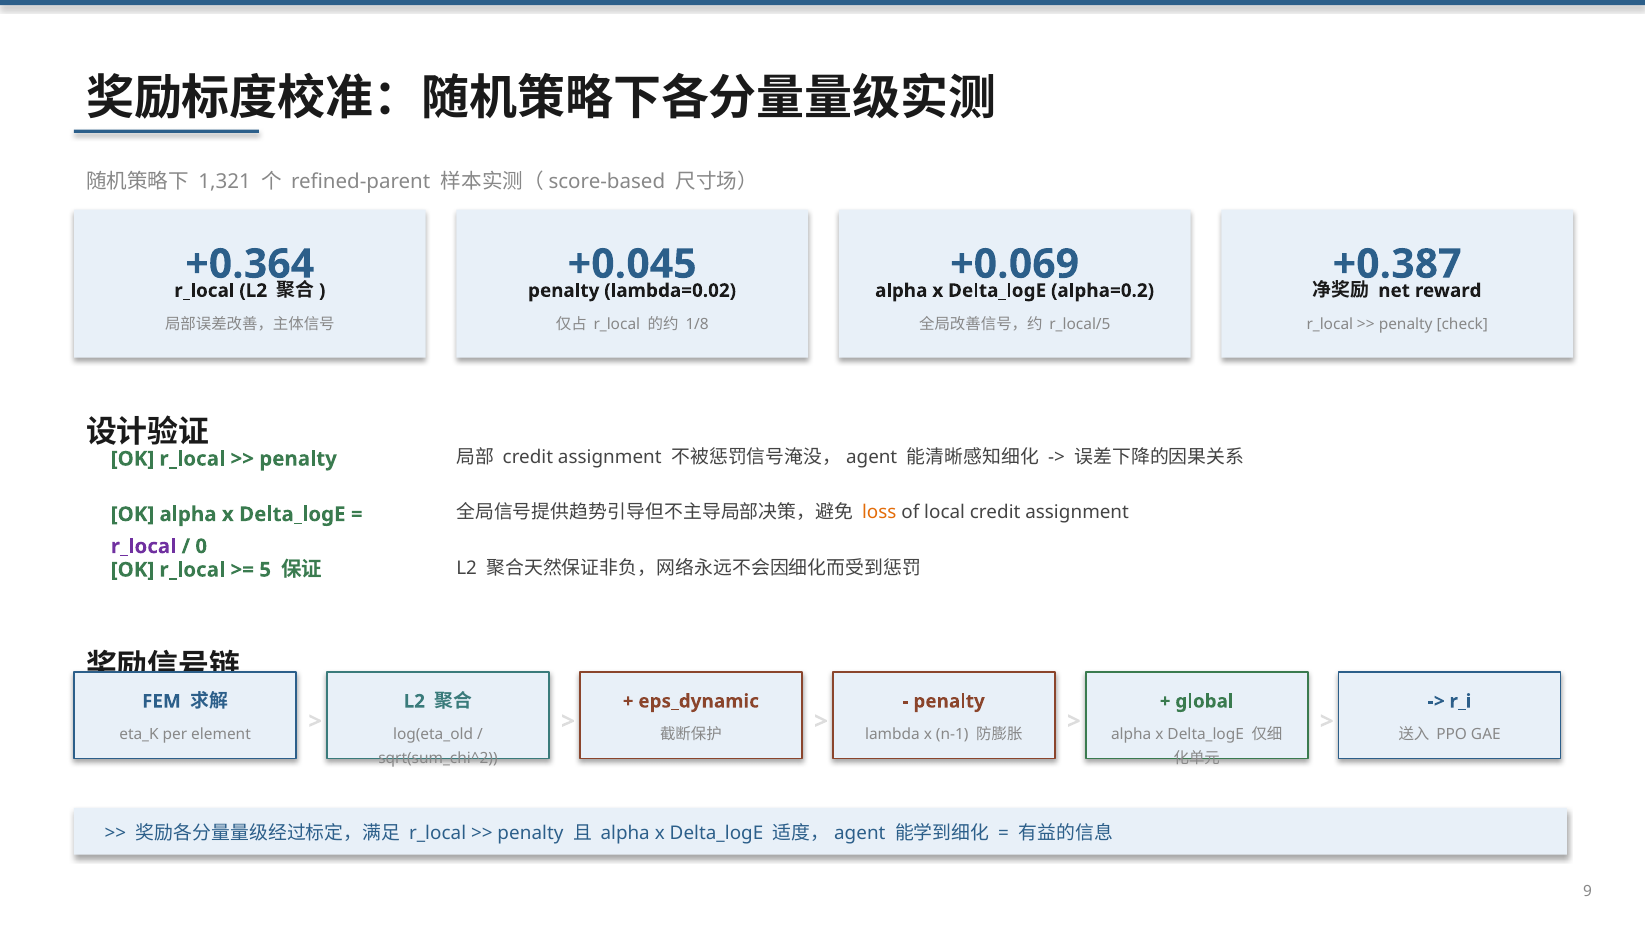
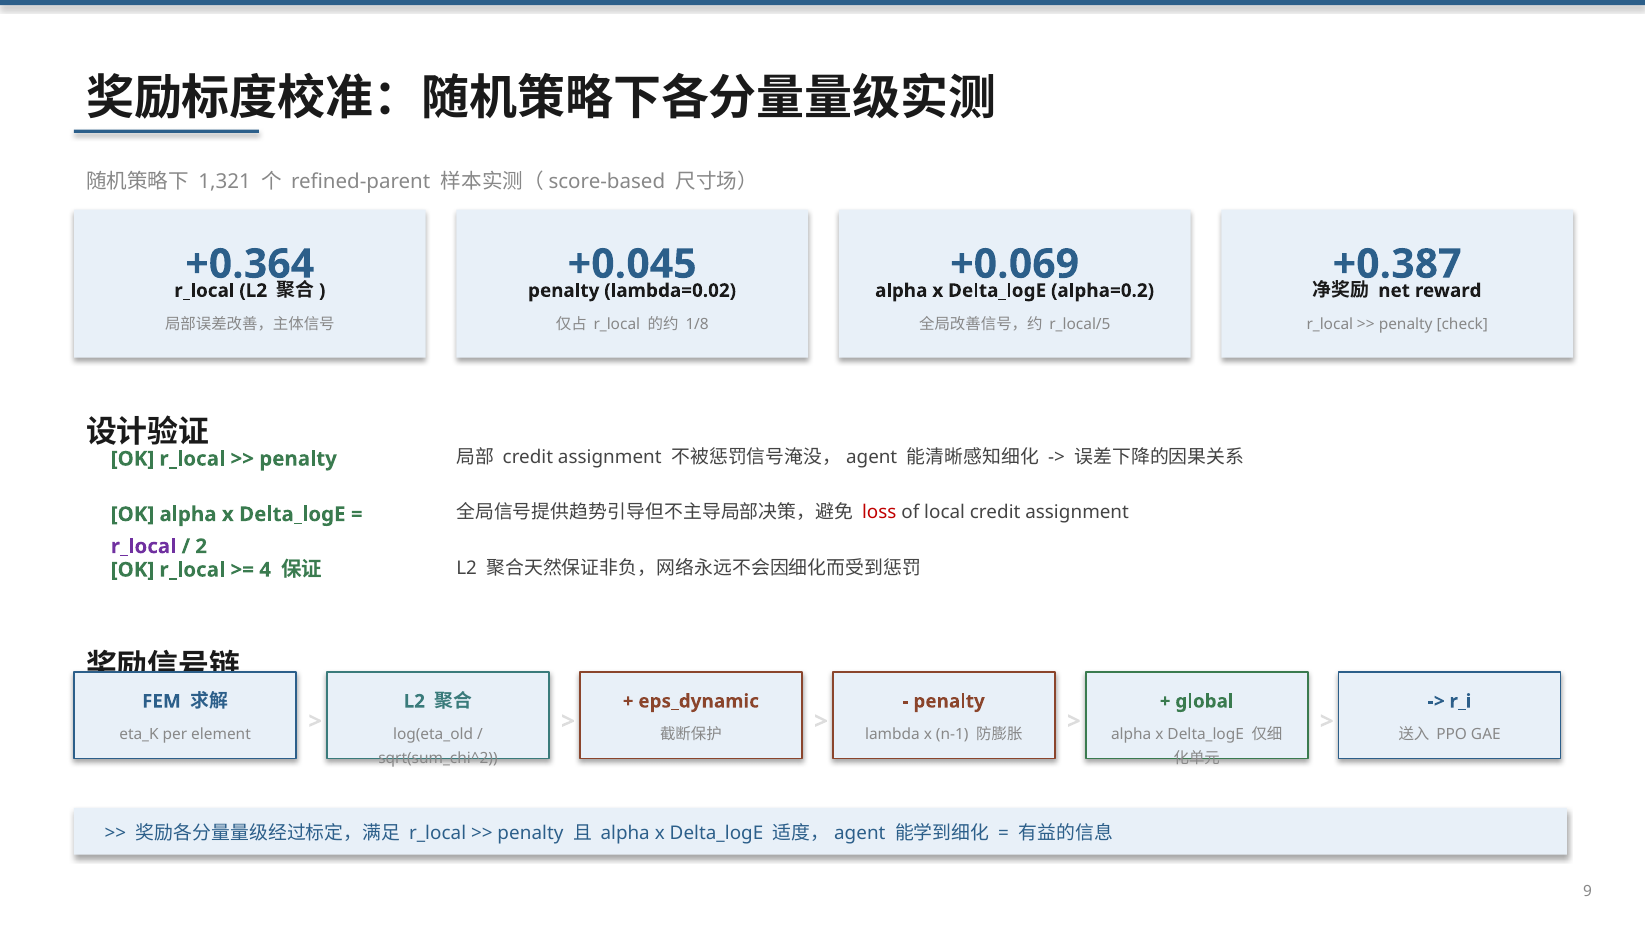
loss colour: orange -> red
0: 0 -> 2
5: 5 -> 4
